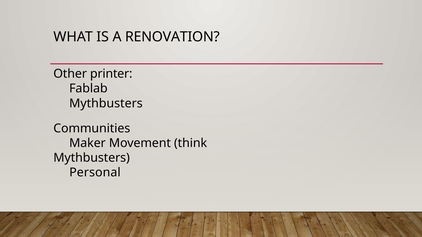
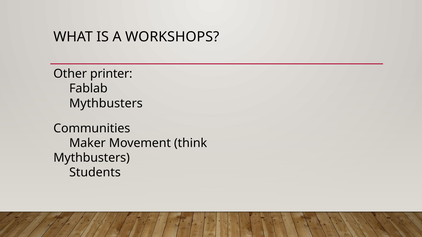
RENOVATION: RENOVATION -> WORKSHOPS
Personal: Personal -> Students
